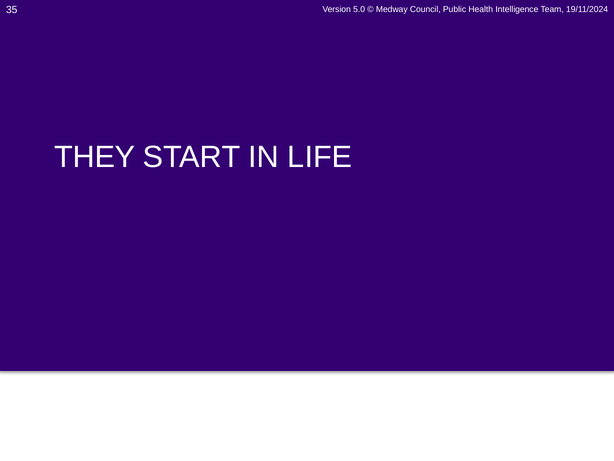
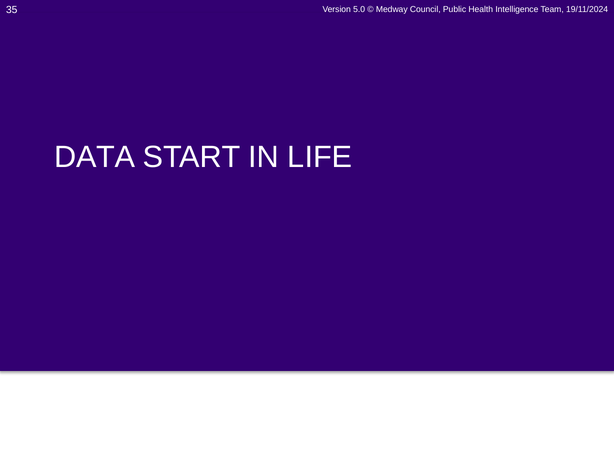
THEY: THEY -> DATA
